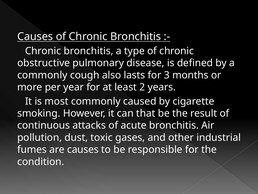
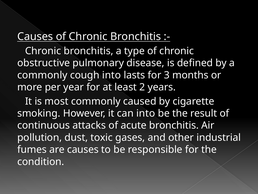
cough also: also -> into
can that: that -> into
